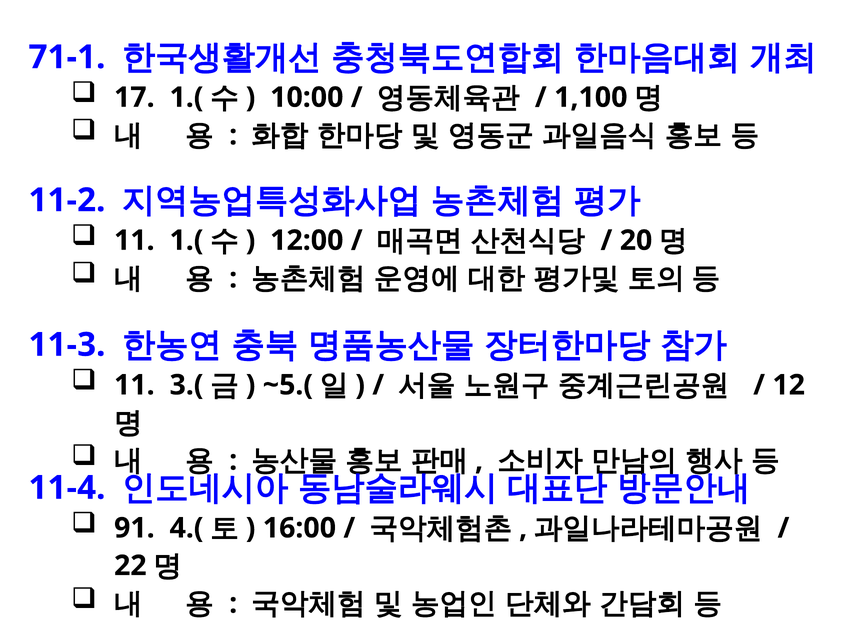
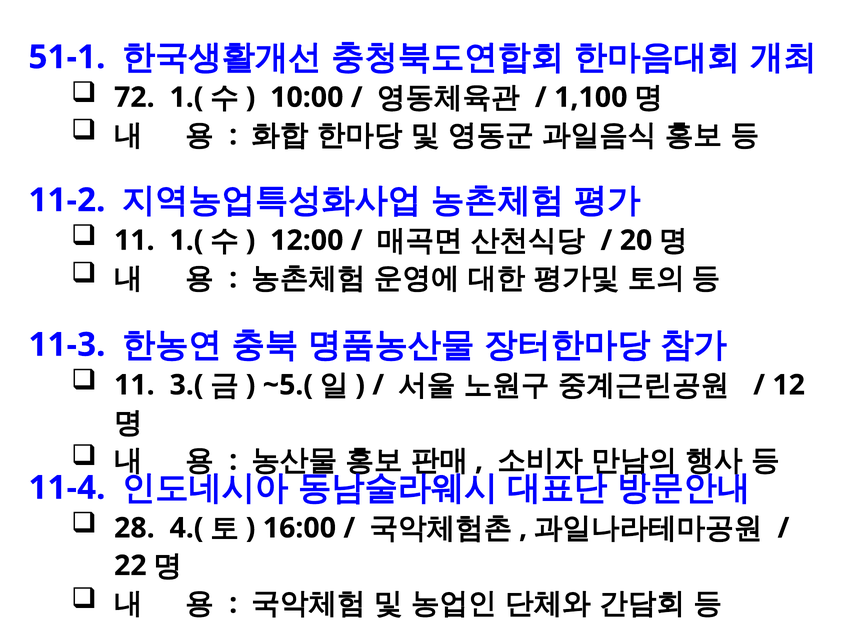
71-1: 71-1 -> 51-1
17: 17 -> 72
91: 91 -> 28
